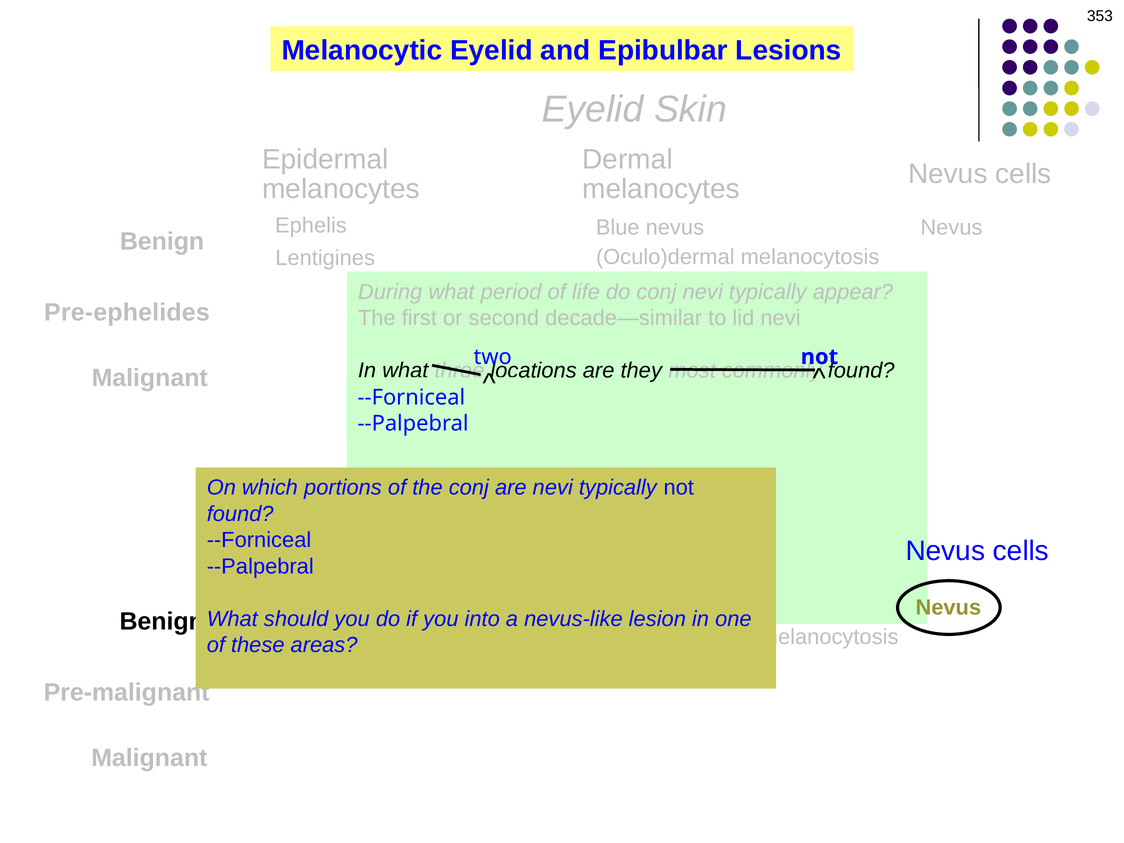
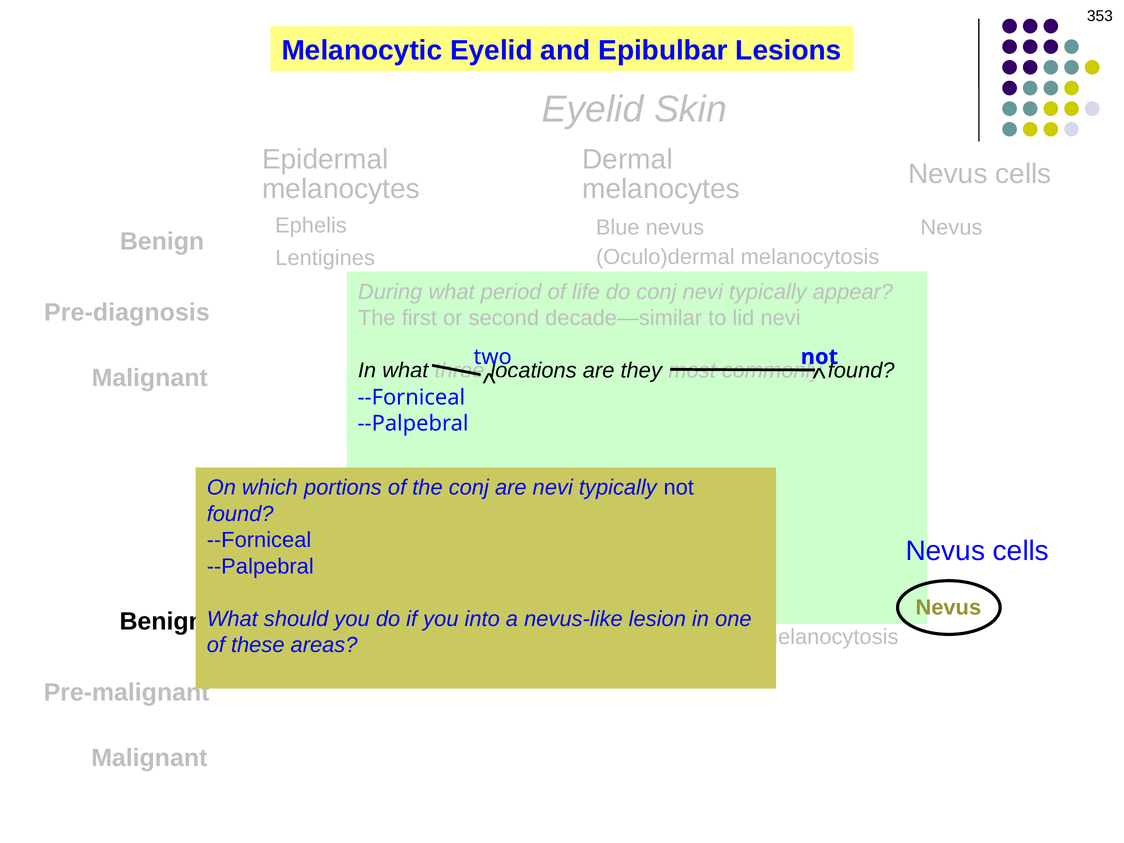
Pre-ephelides: Pre-ephelides -> Pre-diagnosis
